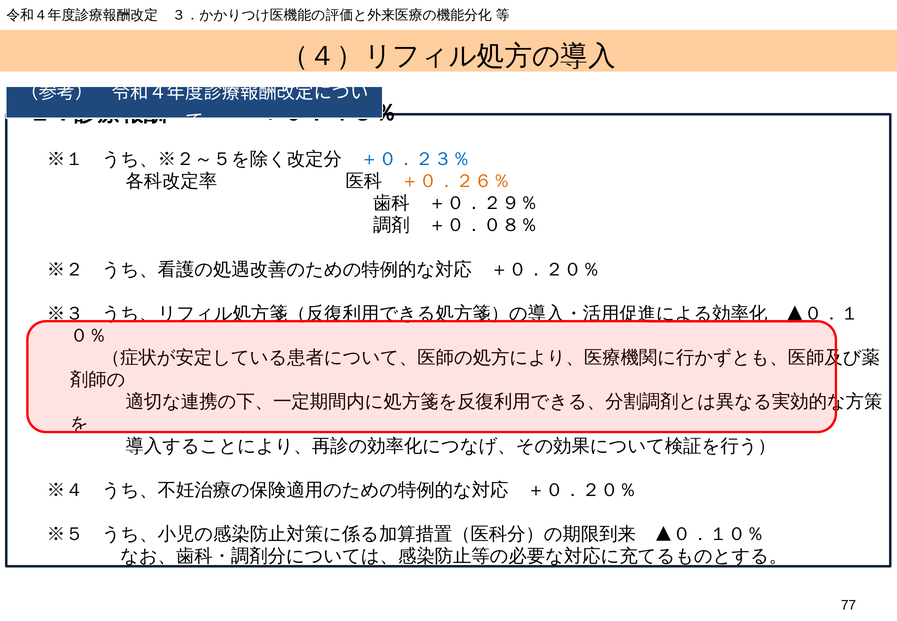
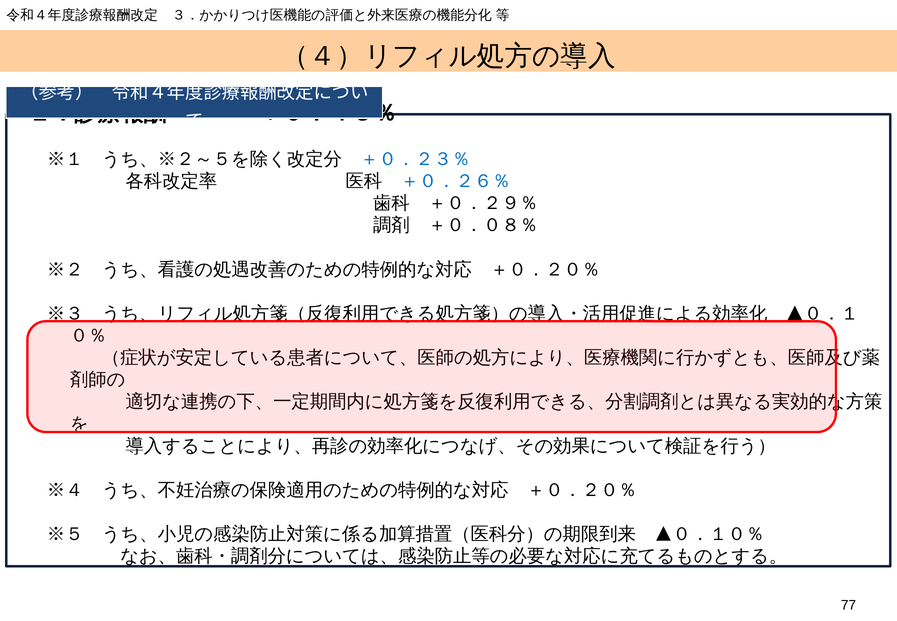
＋０．２６％ colour: orange -> blue
